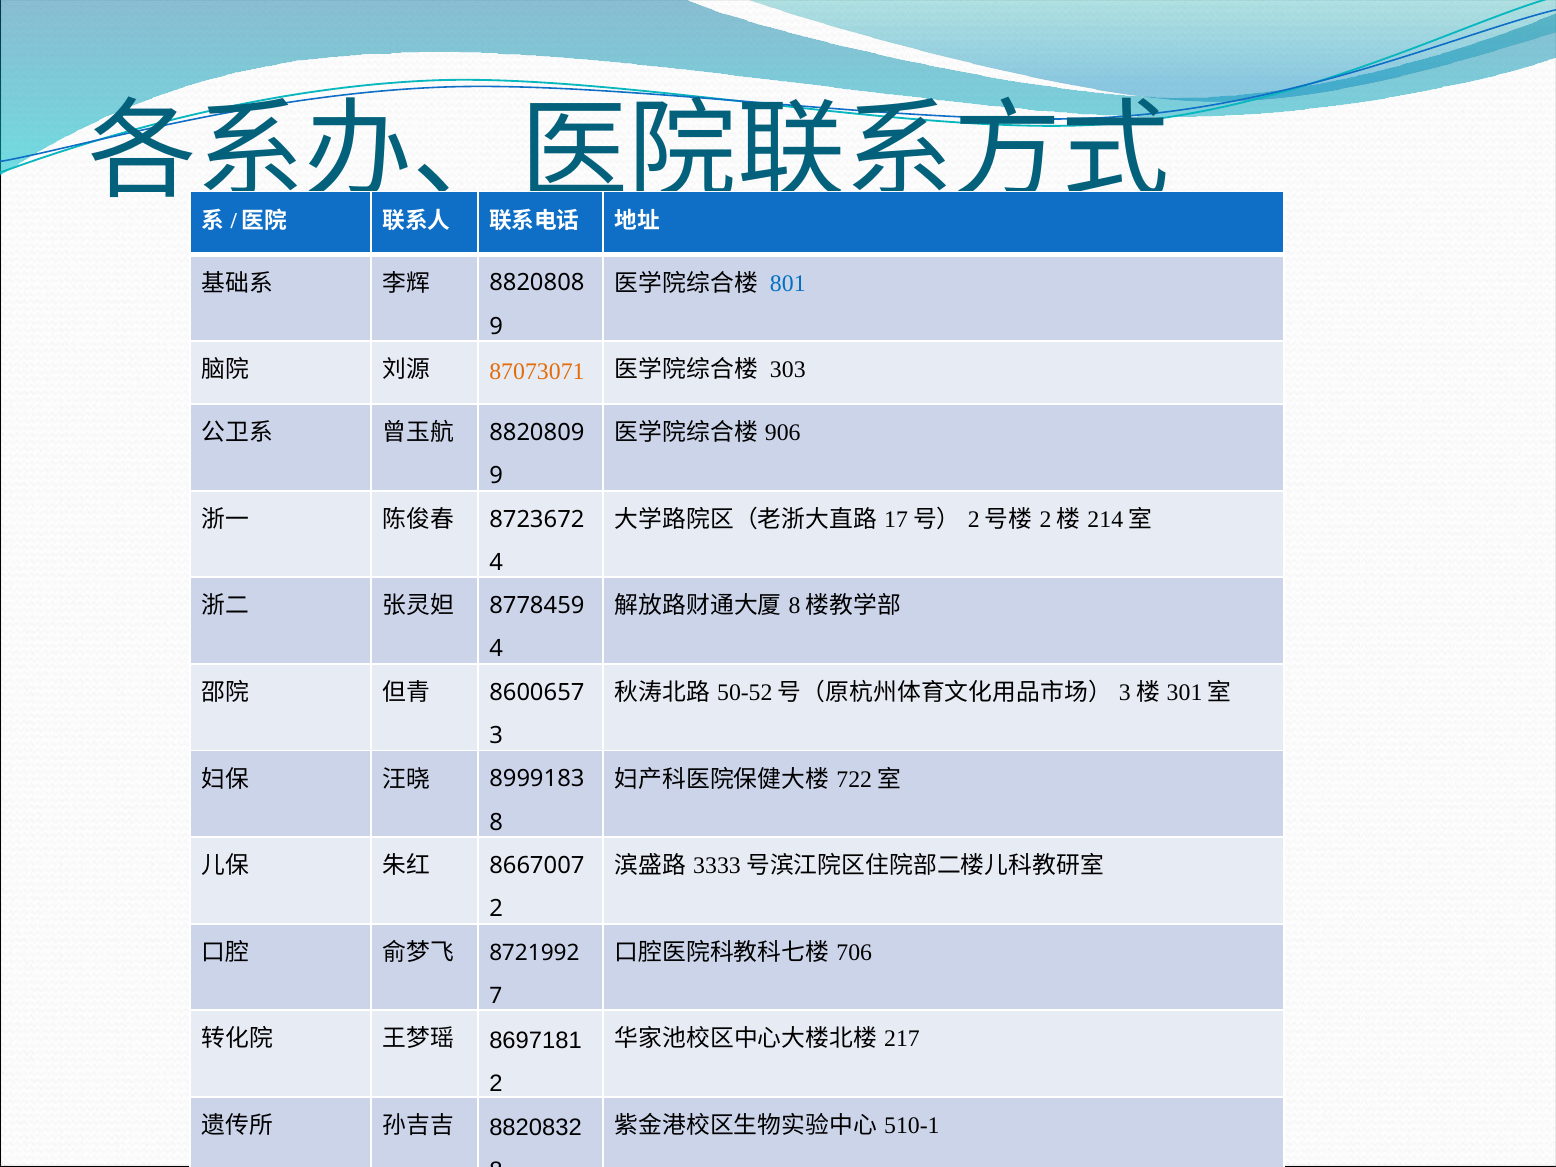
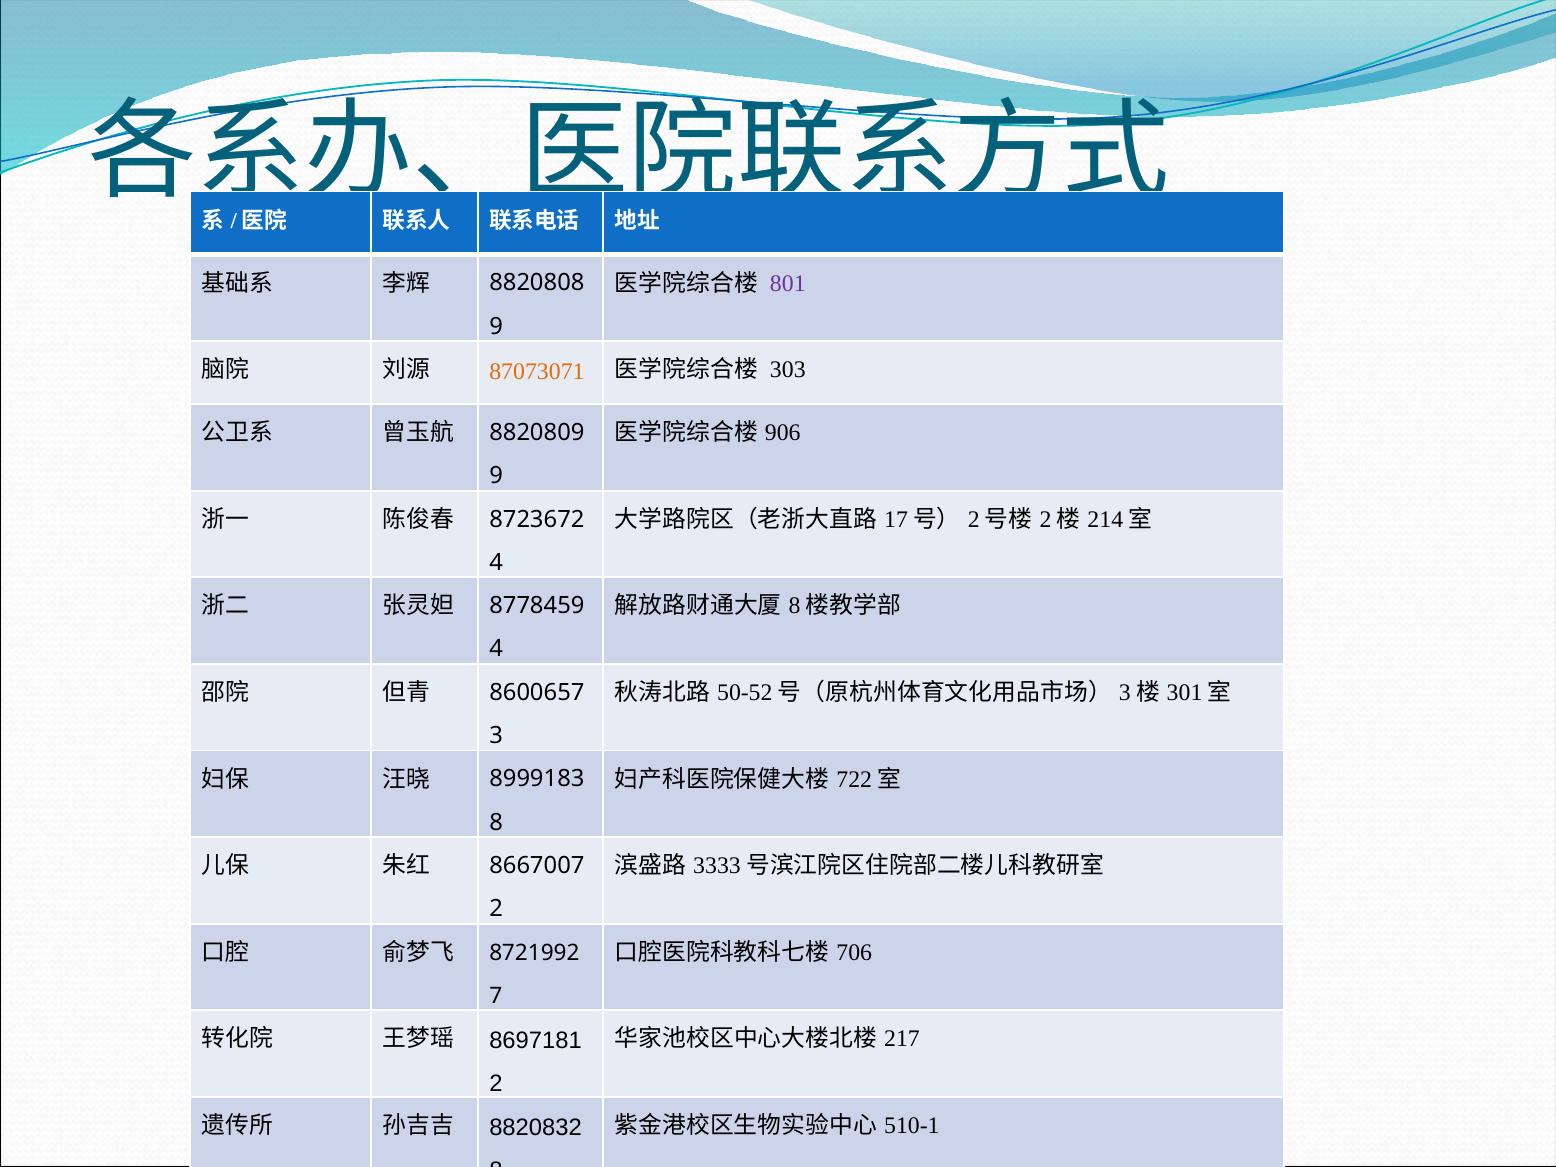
801 colour: blue -> purple
